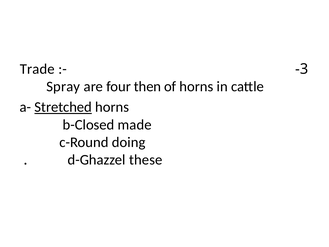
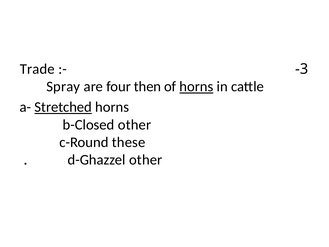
horns at (196, 87) underline: none -> present
b-Closed made: made -> other
doing: doing -> these
d-Ghazzel these: these -> other
